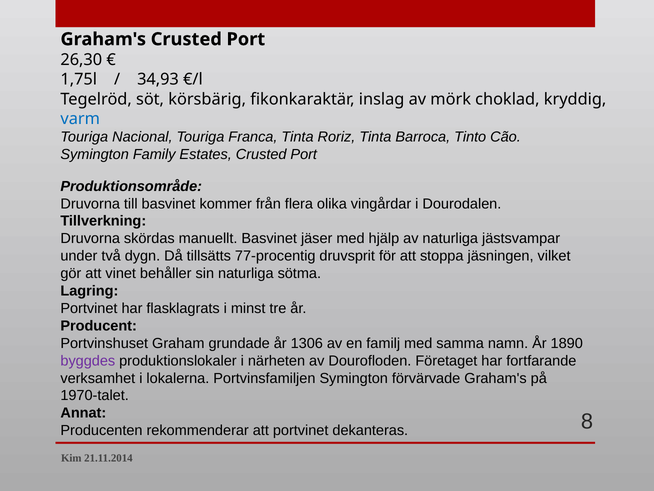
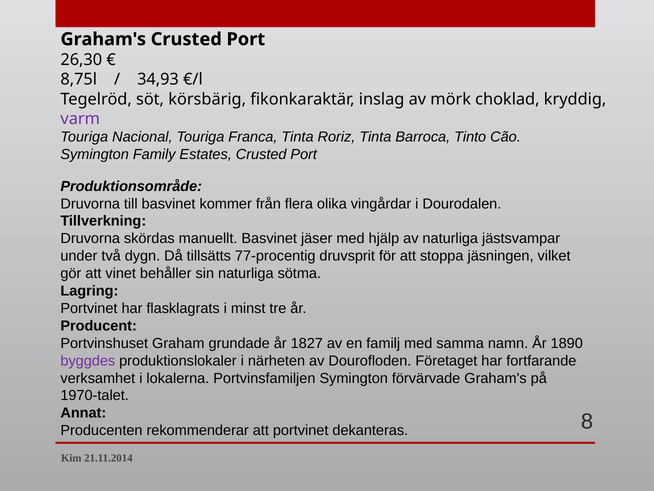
1,75l: 1,75l -> 8,75l
varm colour: blue -> purple
1306: 1306 -> 1827
